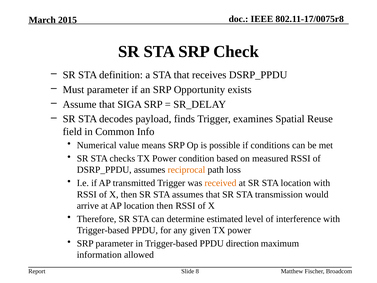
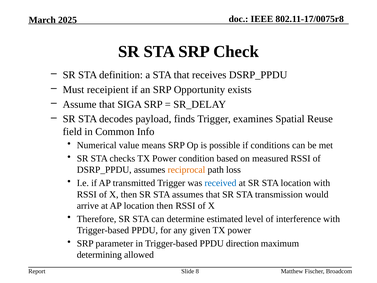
2015: 2015 -> 2025
Must parameter: parameter -> receipient
received colour: orange -> blue
information: information -> determining
